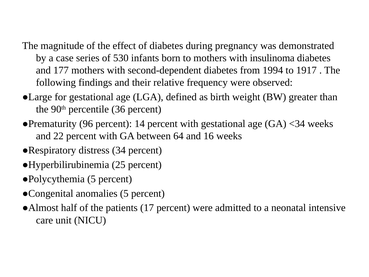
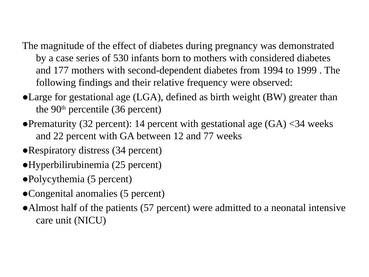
insulinoma: insulinoma -> considered
1917: 1917 -> 1999
96: 96 -> 32
64: 64 -> 12
16: 16 -> 77
17: 17 -> 57
